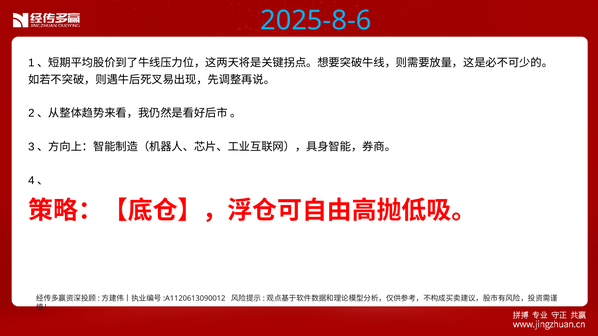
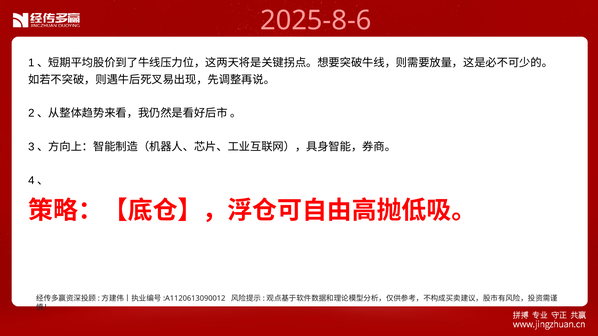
2025-8-6 colour: light blue -> pink
